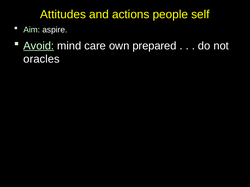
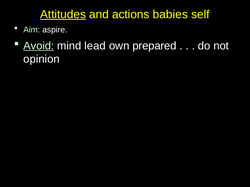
Attitudes underline: none -> present
people: people -> babies
care: care -> lead
oracles: oracles -> opinion
